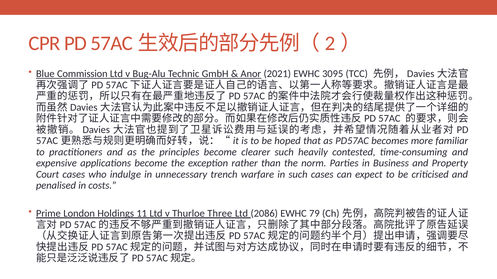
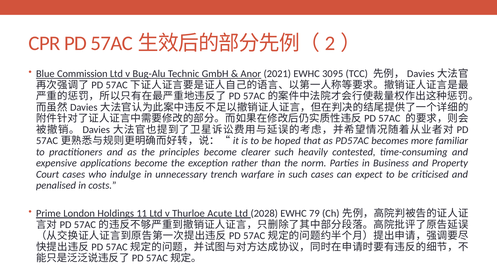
Three: Three -> Acute
2086: 2086 -> 2028
